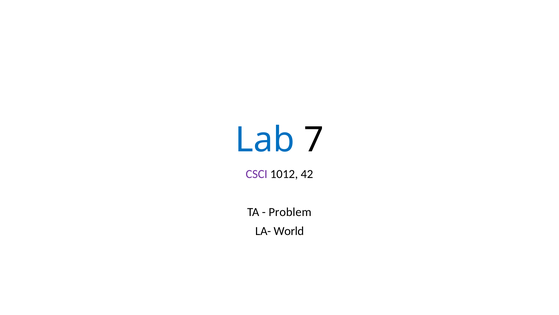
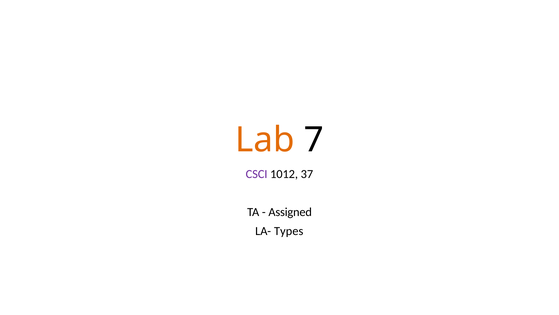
Lab colour: blue -> orange
42: 42 -> 37
Problem: Problem -> Assigned
World: World -> Types
